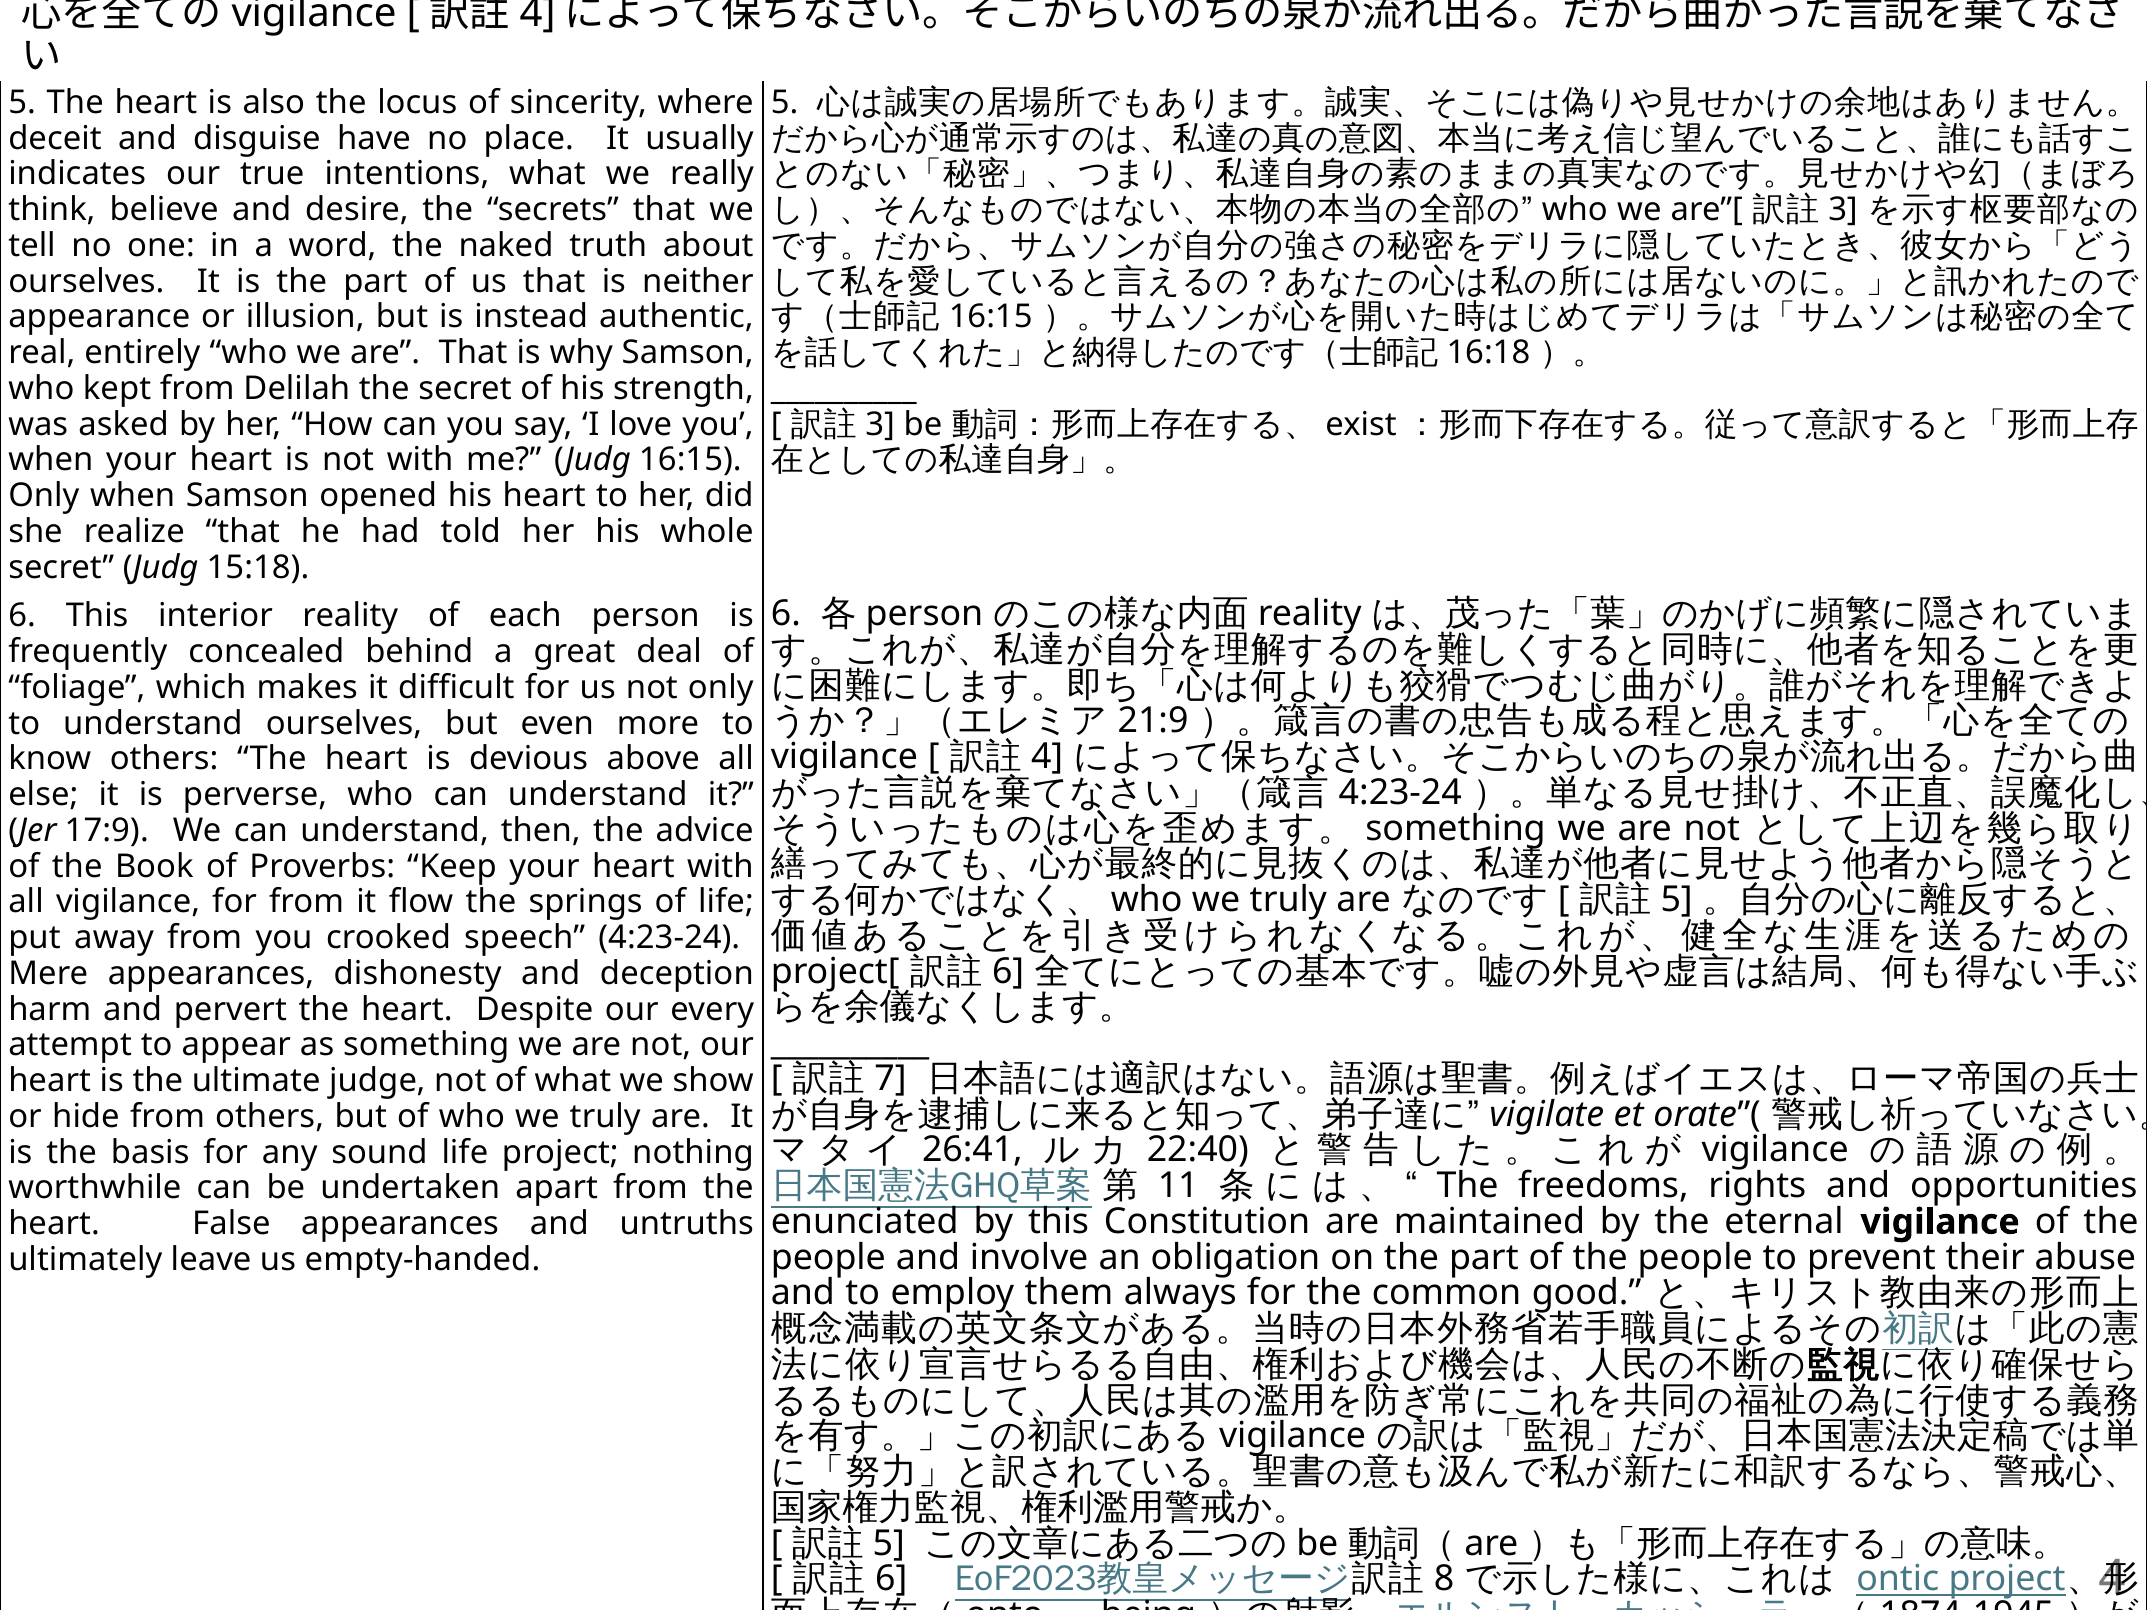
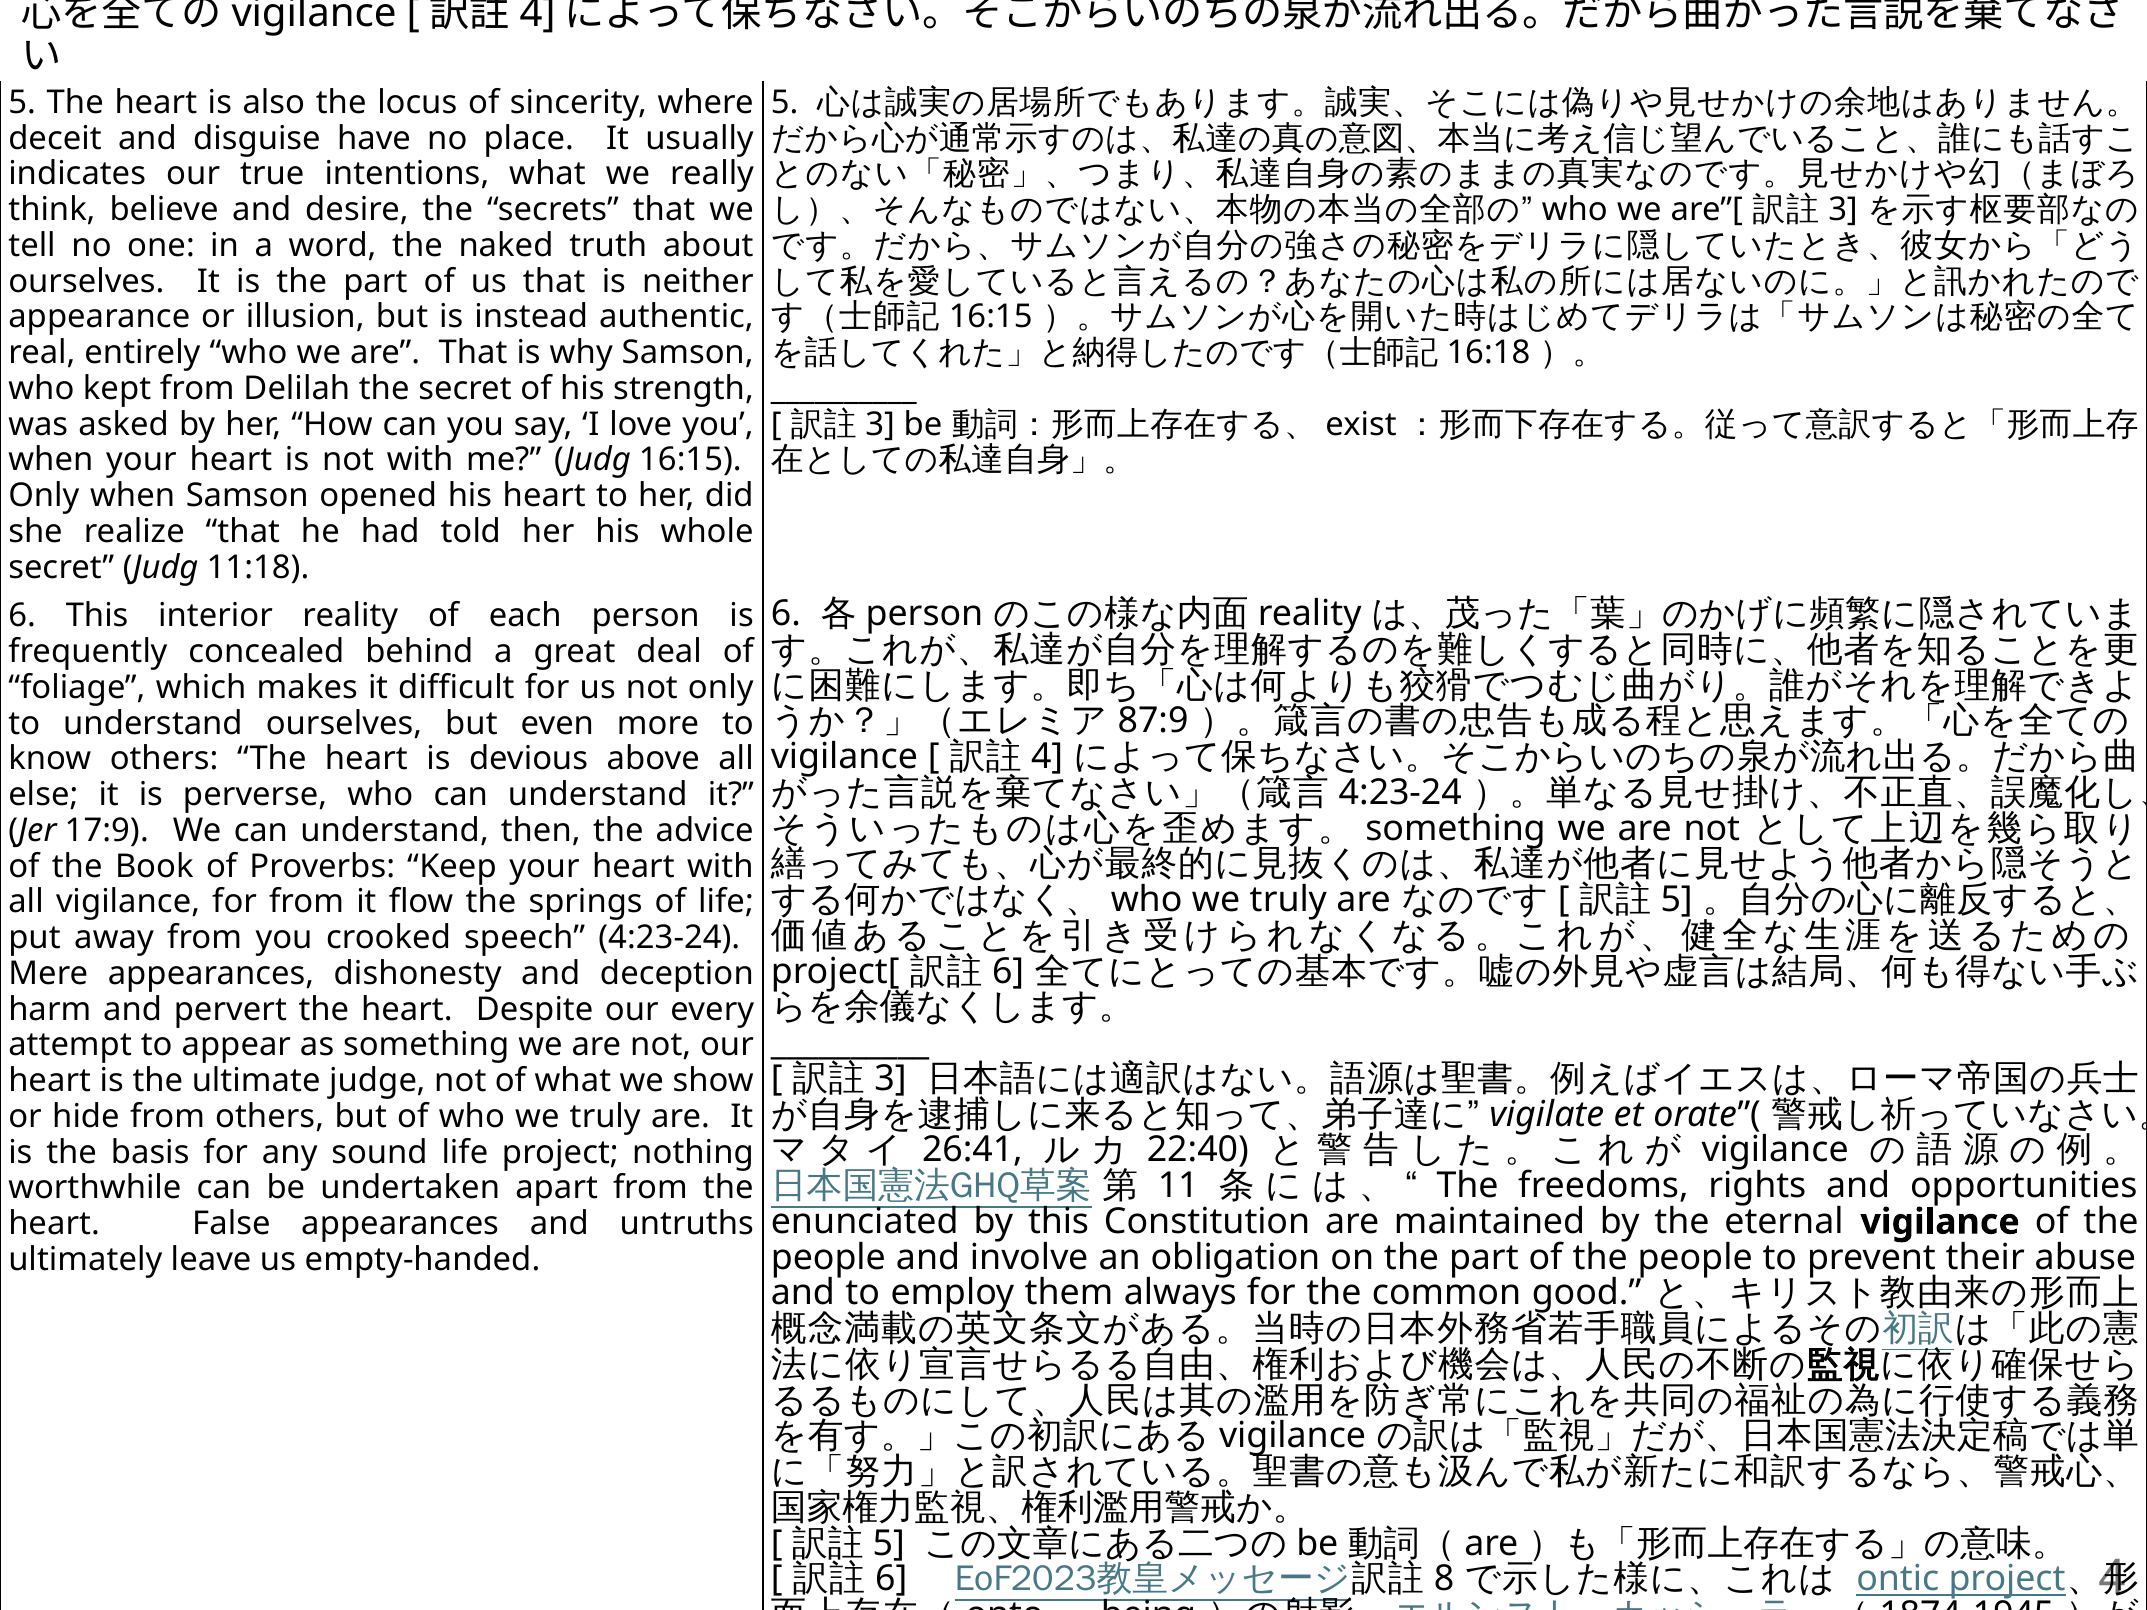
15:18: 15:18 -> 11:18
21:9: 21:9 -> 87:9
7 at (891, 1079): 7 -> 3
